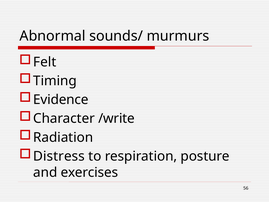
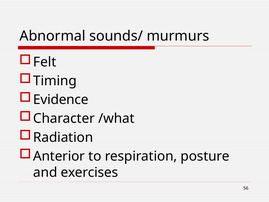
/write: /write -> /what
Distress: Distress -> Anterior
